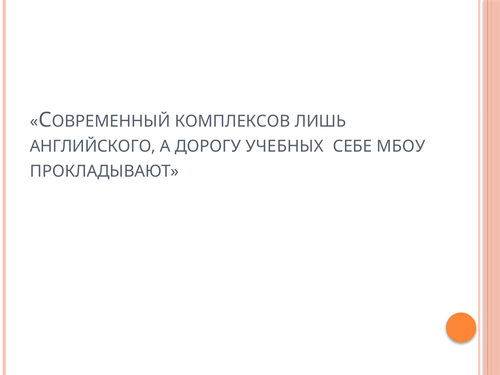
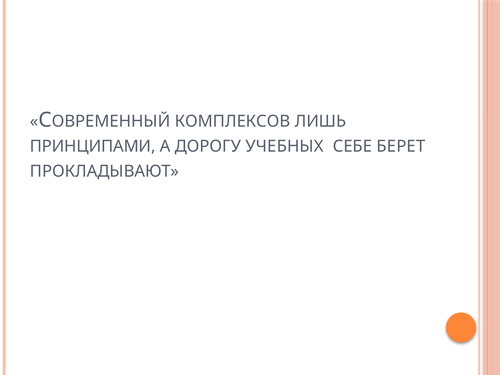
АНГЛИЙСКОГО: АНГЛИЙСКОГО -> ПРИНЦИПАМИ
МБОУ: МБОУ -> БЕРЕТ
